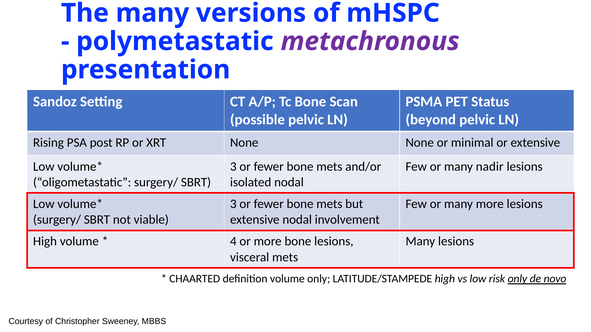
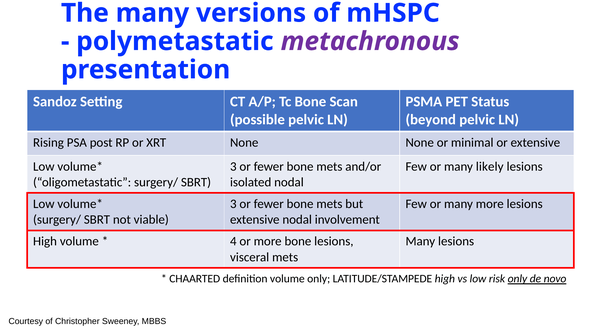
nadir: nadir -> likely
